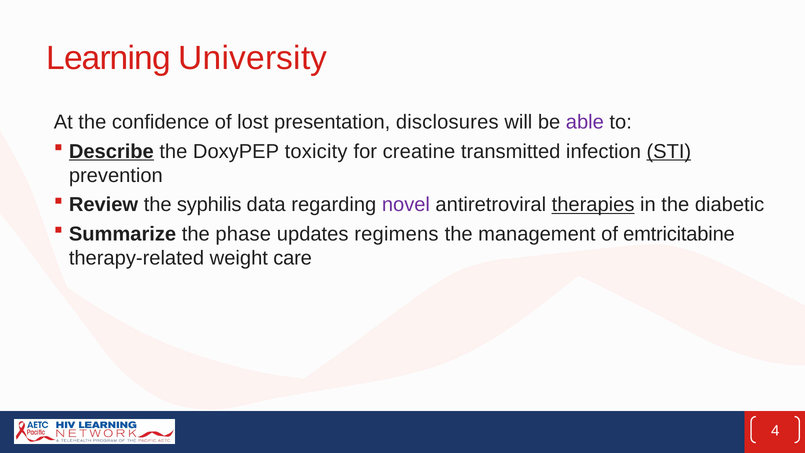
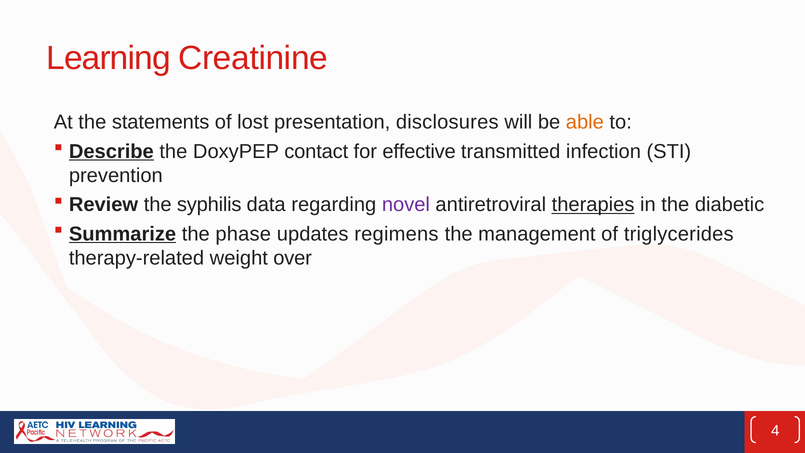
University: University -> Creatinine
confidence: confidence -> statements
able colour: purple -> orange
toxicity: toxicity -> contact
creatine: creatine -> effective
STI underline: present -> none
Summarize underline: none -> present
emtricitabine: emtricitabine -> triglycerides
care: care -> over
